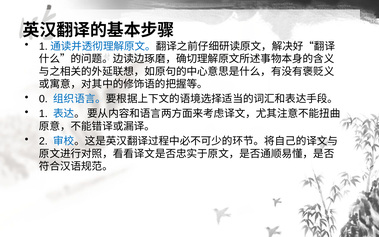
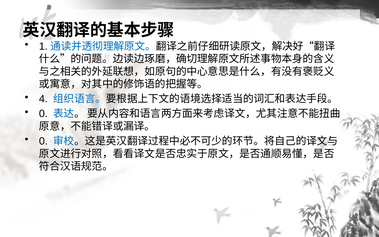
0: 0 -> 4
1 at (43, 114): 1 -> 0
2 at (43, 141): 2 -> 0
